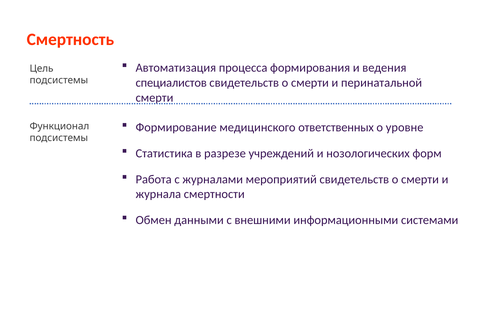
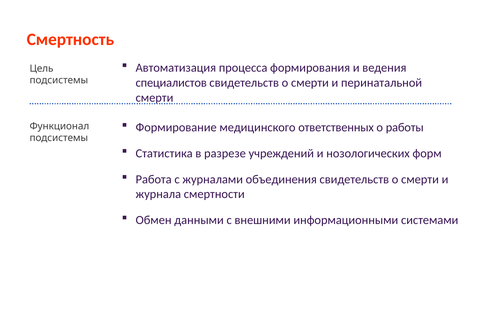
уровне: уровне -> работы
мероприятий: мероприятий -> объединения
